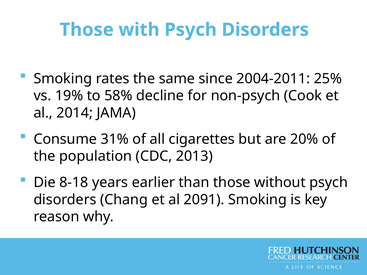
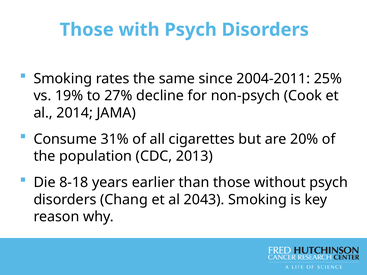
58%: 58% -> 27%
2091: 2091 -> 2043
